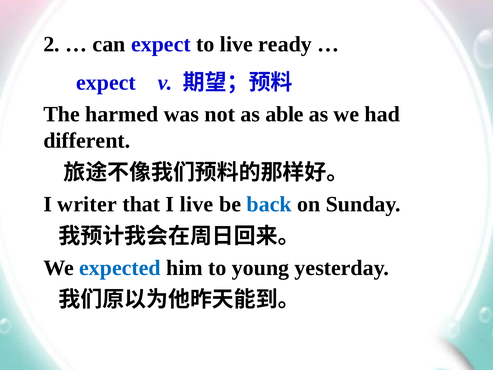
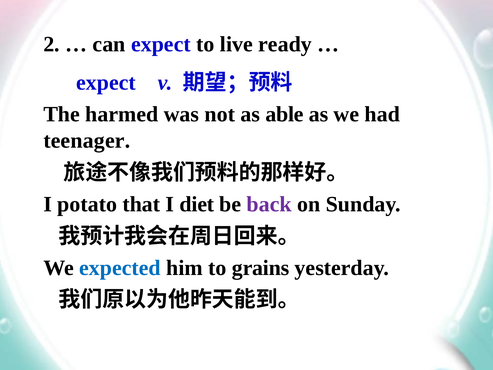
different: different -> teenager
writer: writer -> potato
I live: live -> diet
back colour: blue -> purple
young: young -> grains
